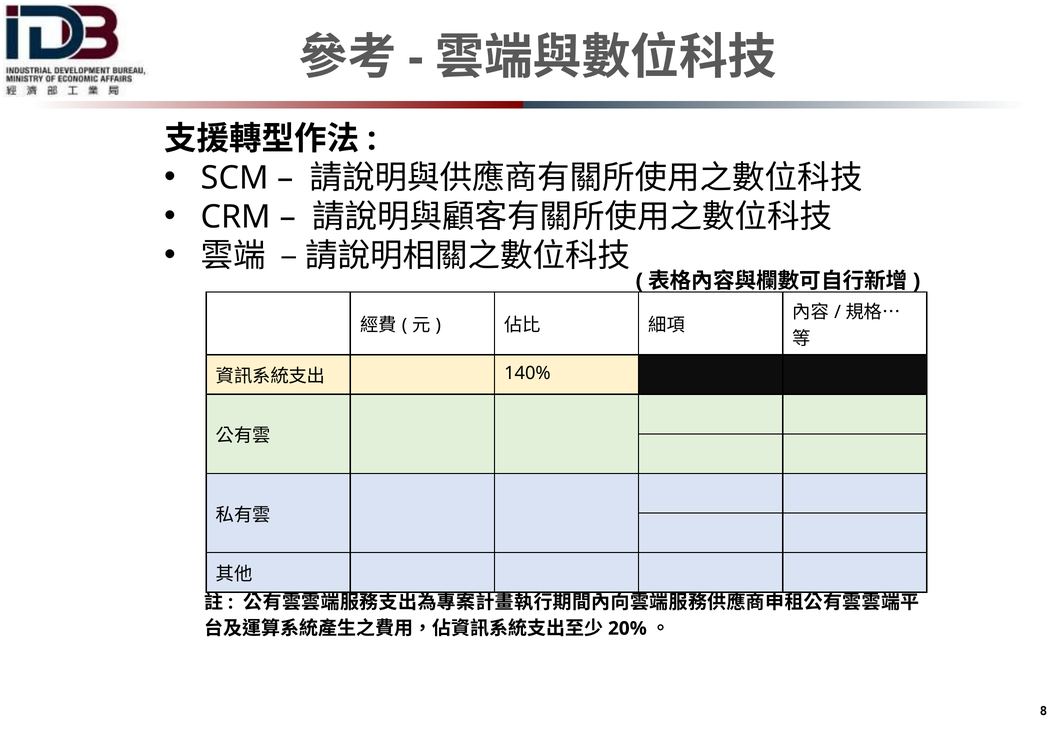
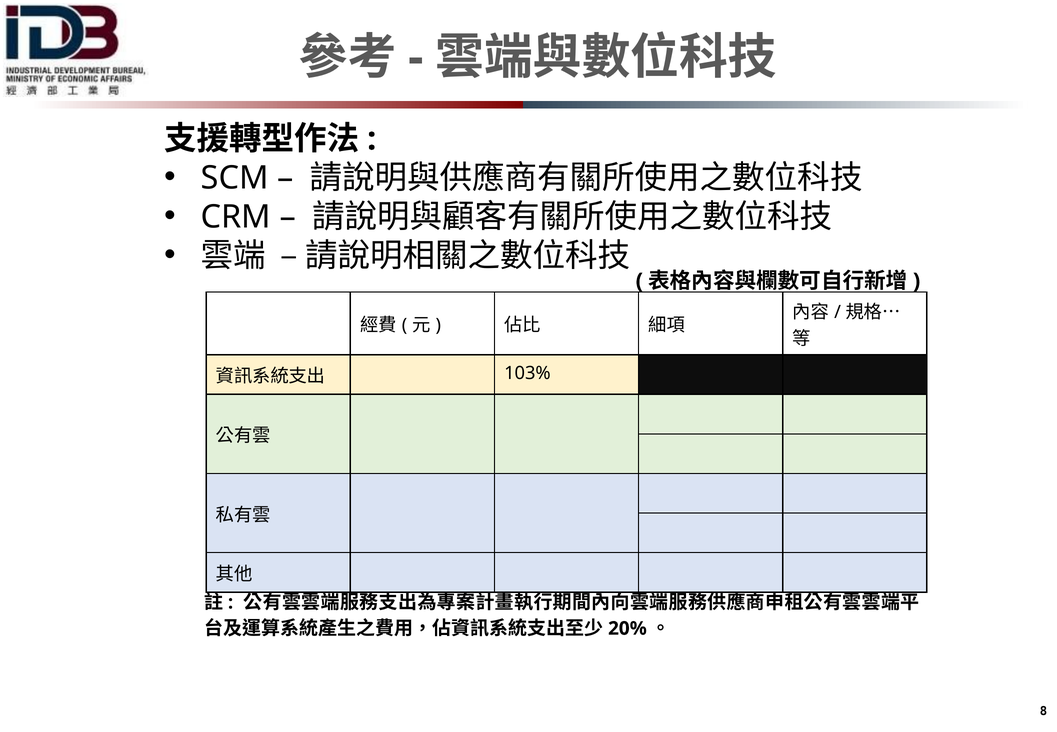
140%: 140% -> 103%
